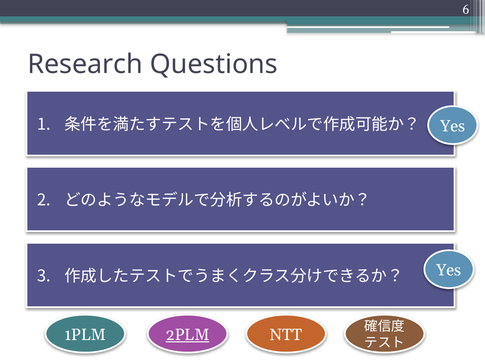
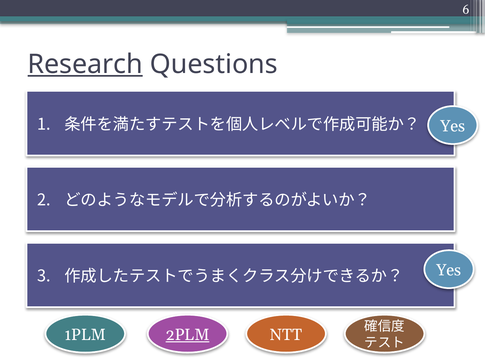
Research underline: none -> present
